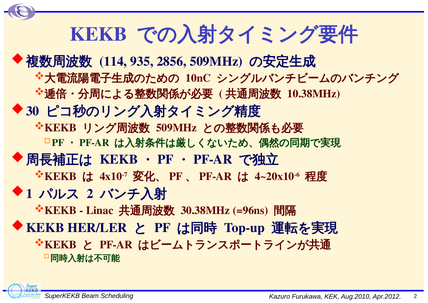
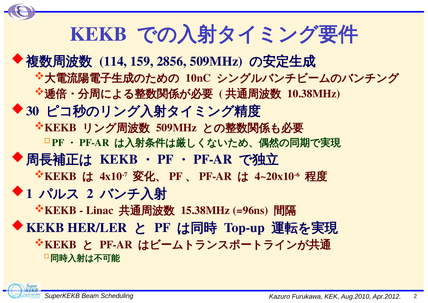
935: 935 -> 159
30.38MHz: 30.38MHz -> 15.38MHz
